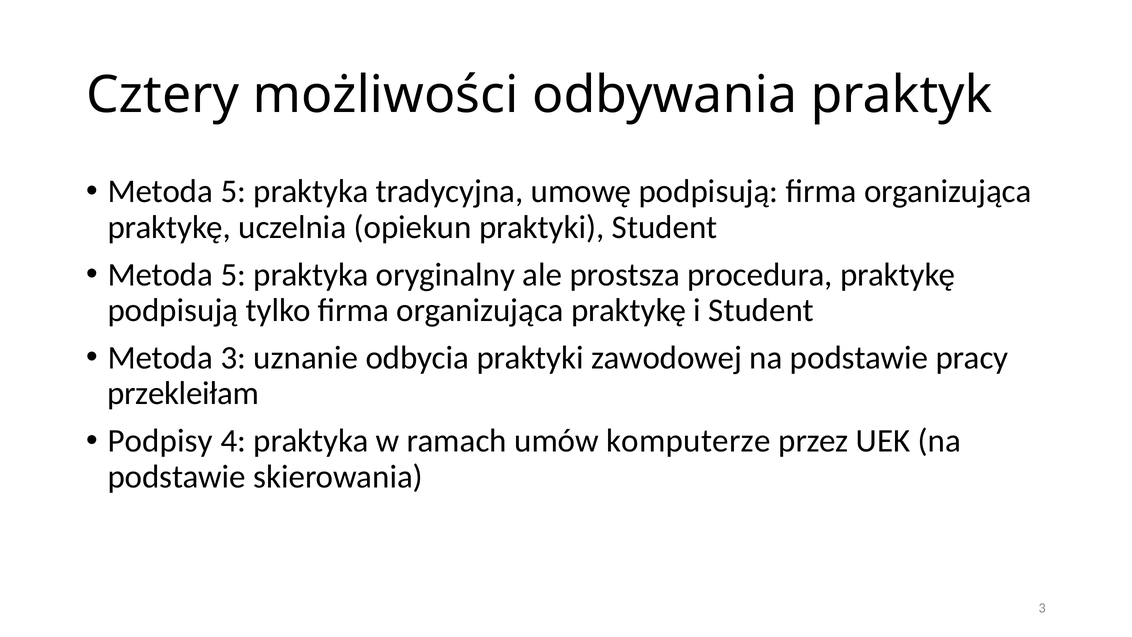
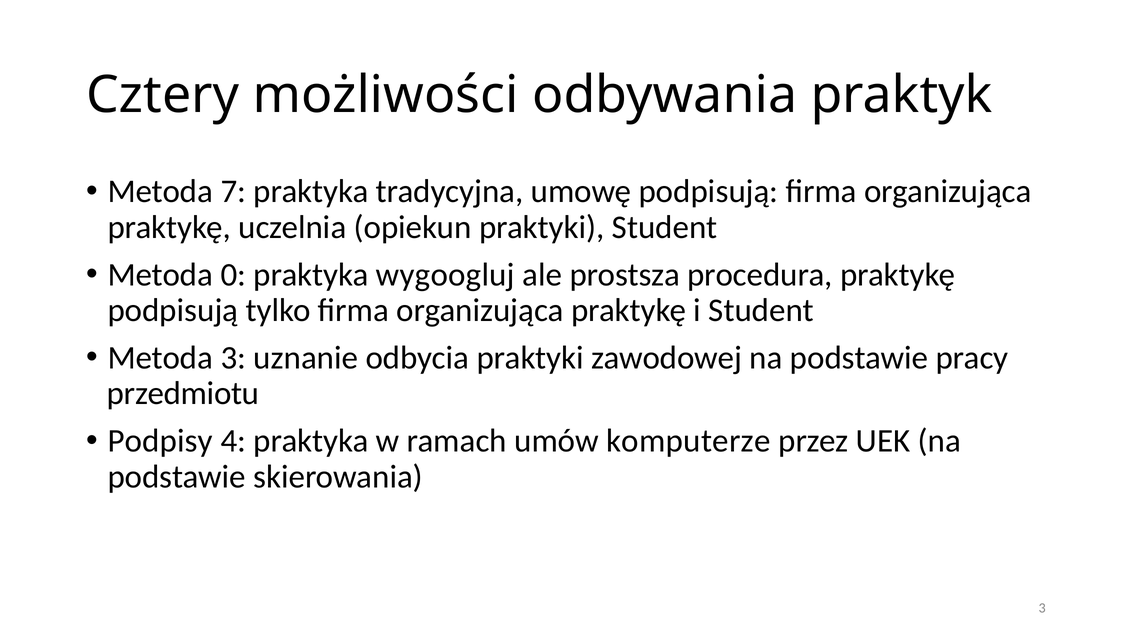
5 at (233, 191): 5 -> 7
5 at (233, 275): 5 -> 0
oryginalny: oryginalny -> wygoogluj
przekleiłam: przekleiłam -> przedmiotu
